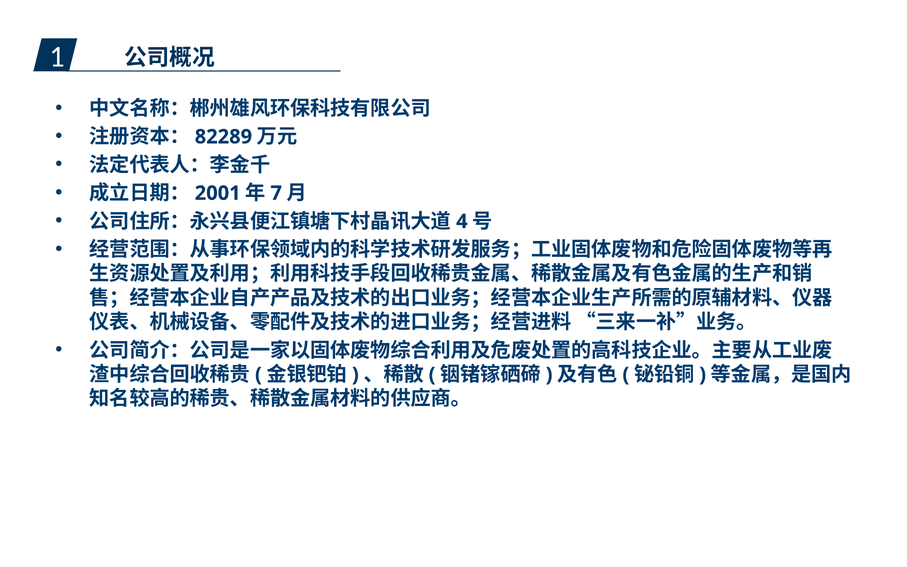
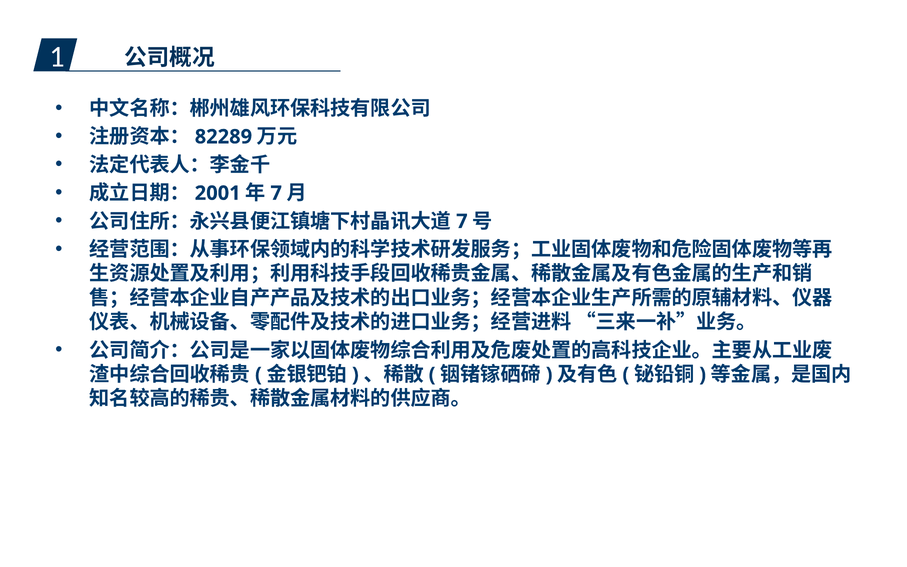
4 at (462, 221): 4 -> 7
